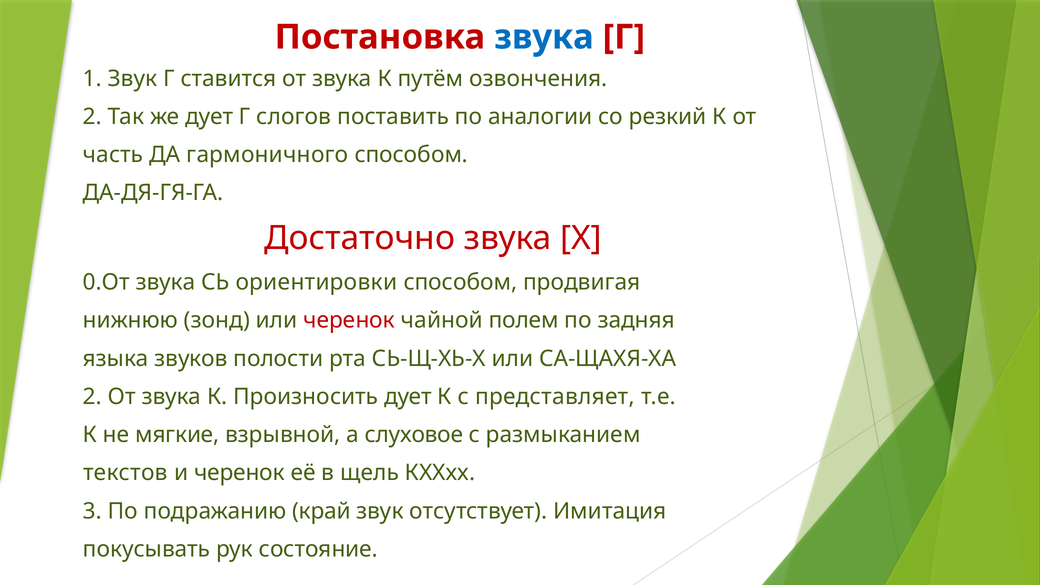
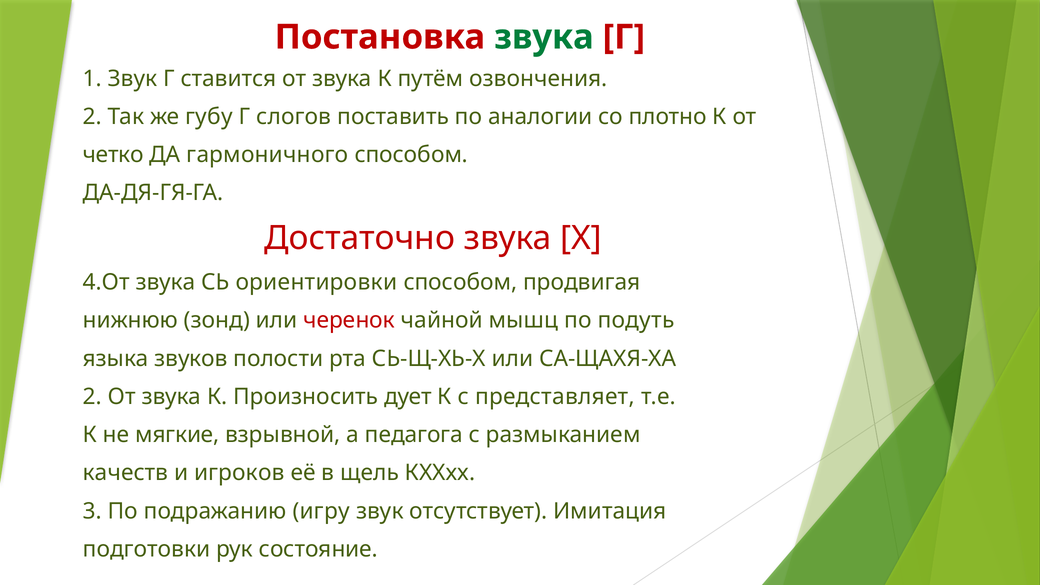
звука at (544, 37) colour: blue -> green
же дует: дует -> губу
резкий: резкий -> плотно
часть: часть -> четко
0.От: 0.От -> 4.От
полем: полем -> мышц
задняя: задняя -> подуть
слуховое: слуховое -> педагога
текстов: текстов -> качеств
и черенок: черенок -> игроков
край: край -> игру
покусывать: покусывать -> подготовки
